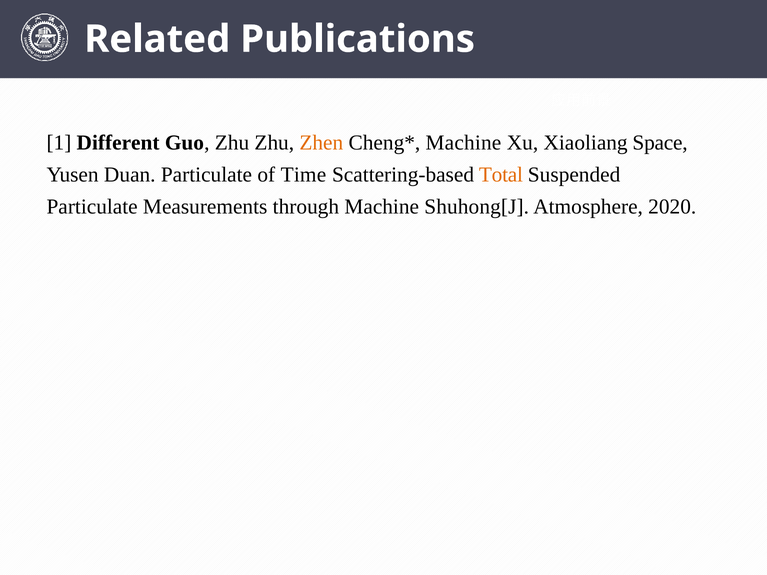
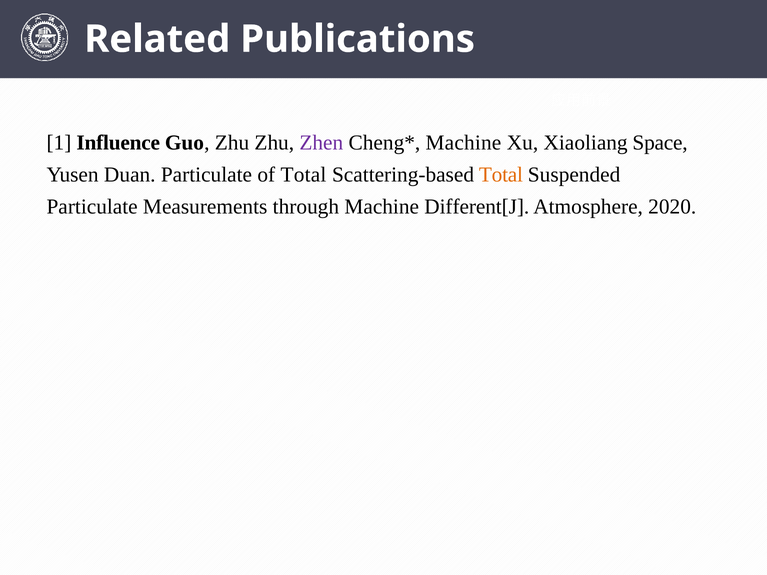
Different: Different -> Influence
Zhen colour: orange -> purple
of Time: Time -> Total
Shuhong[J: Shuhong[J -> Different[J
